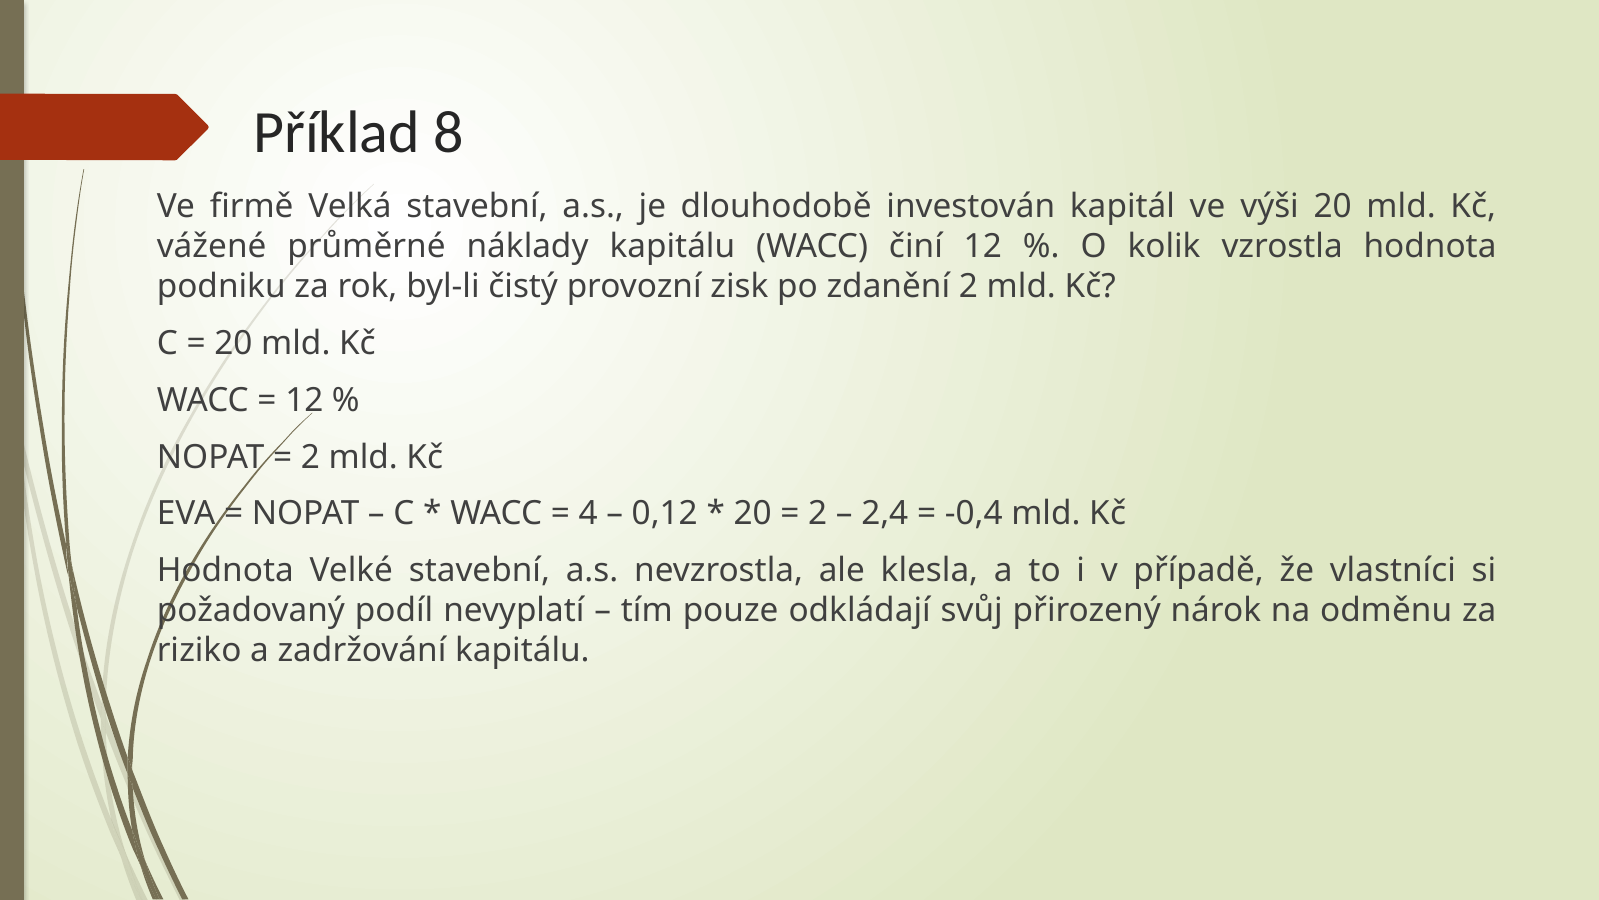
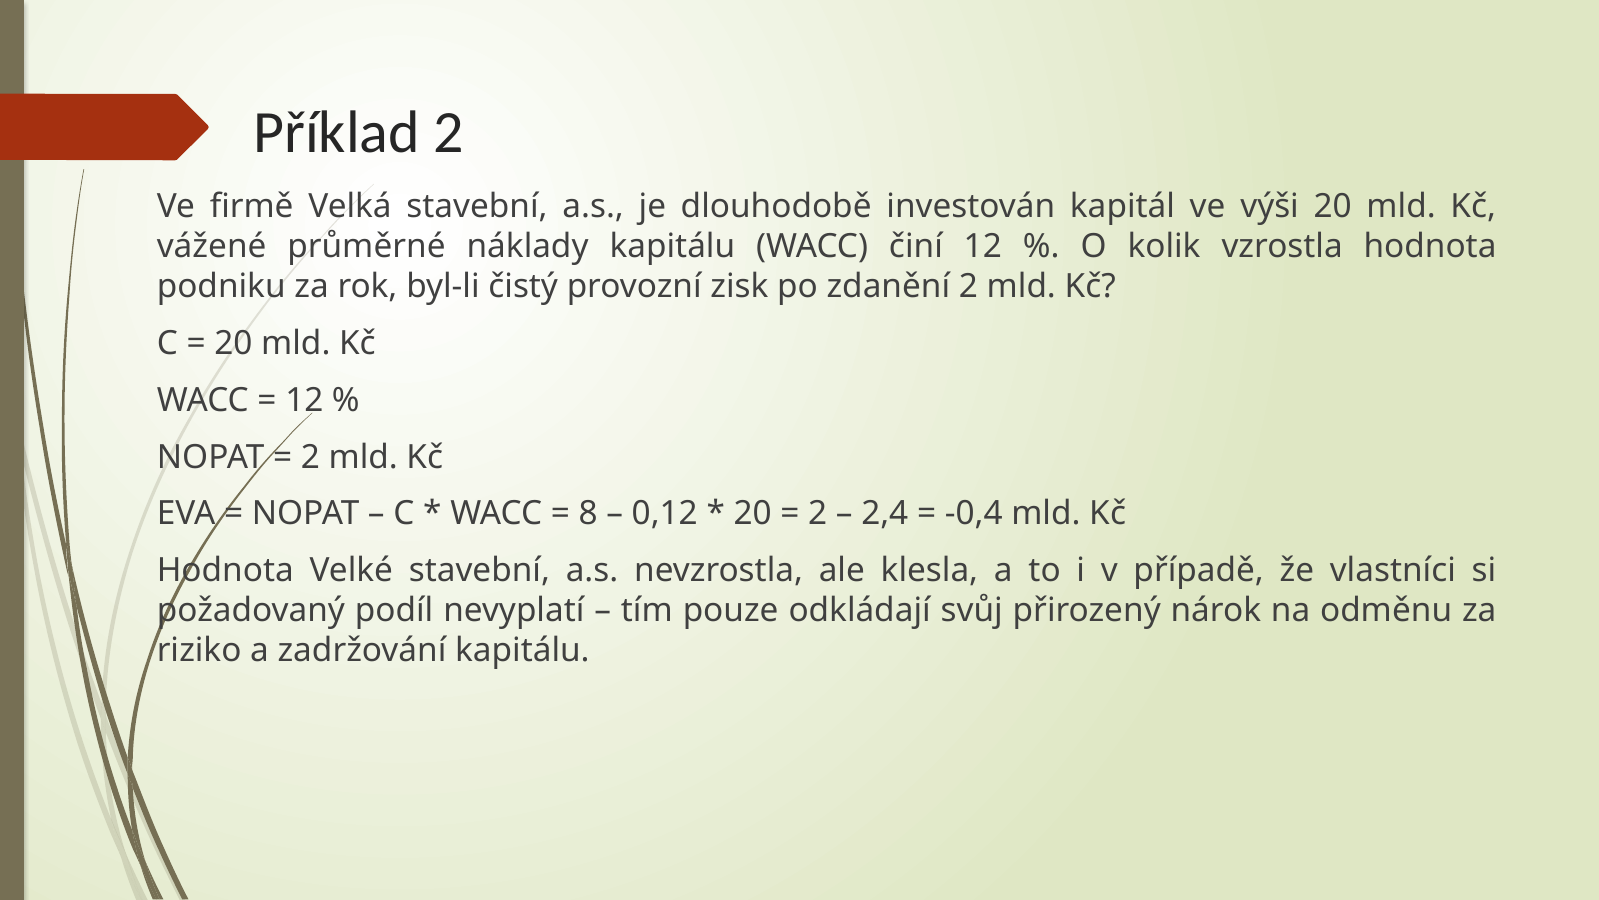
Příklad 8: 8 -> 2
4: 4 -> 8
